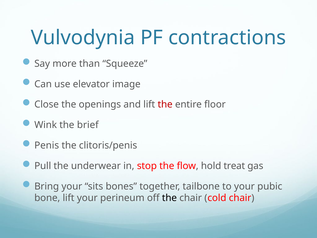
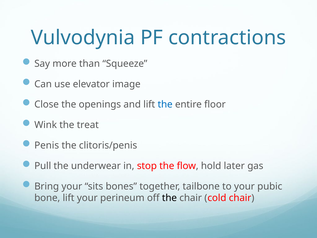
the at (165, 104) colour: red -> blue
brief: brief -> treat
treat: treat -> later
